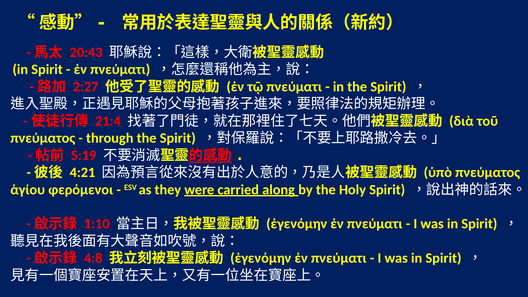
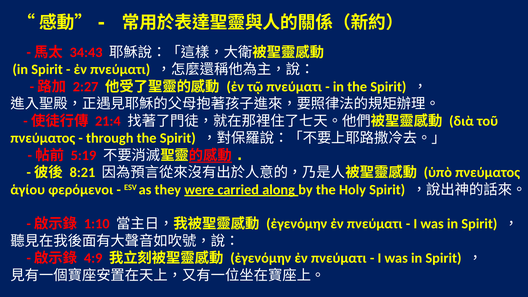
20:43: 20:43 -> 34:43
4:21: 4:21 -> 8:21
4:8: 4:8 -> 4:9
